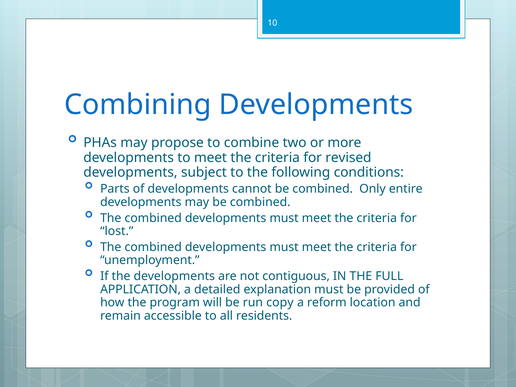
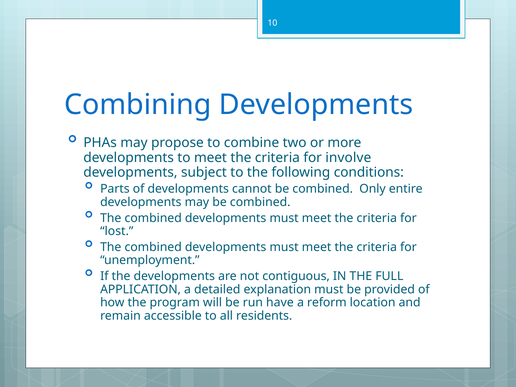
revised: revised -> involve
copy: copy -> have
